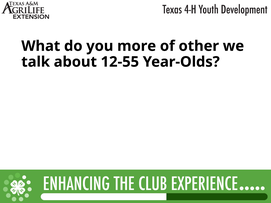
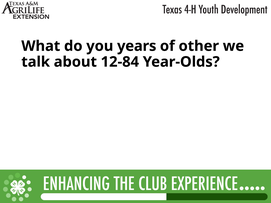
more: more -> years
12-55: 12-55 -> 12-84
